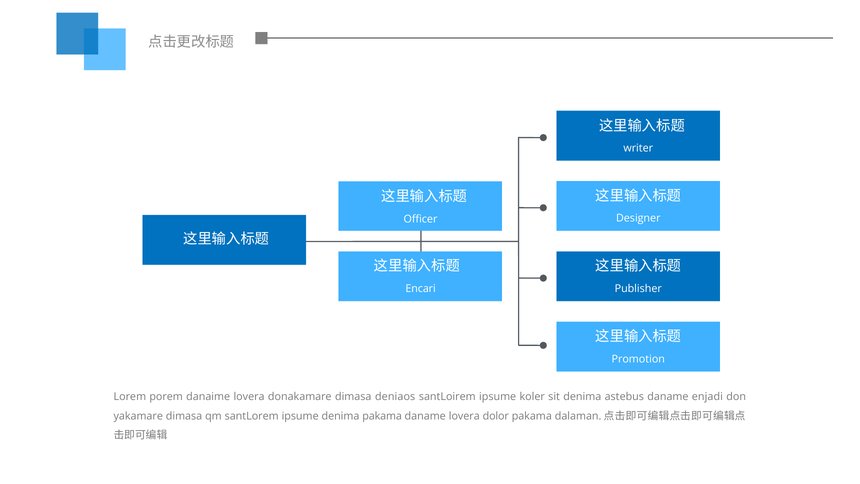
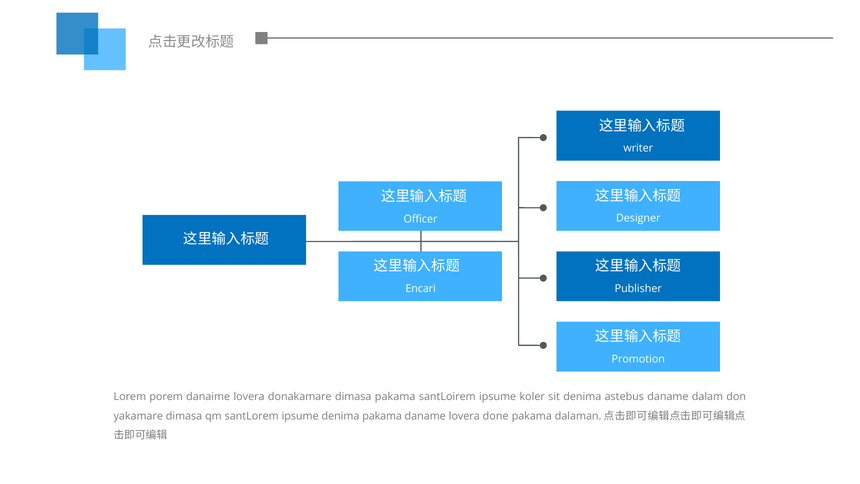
dimasa deniaos: deniaos -> pakama
enjadi: enjadi -> dalam
dolor: dolor -> done
